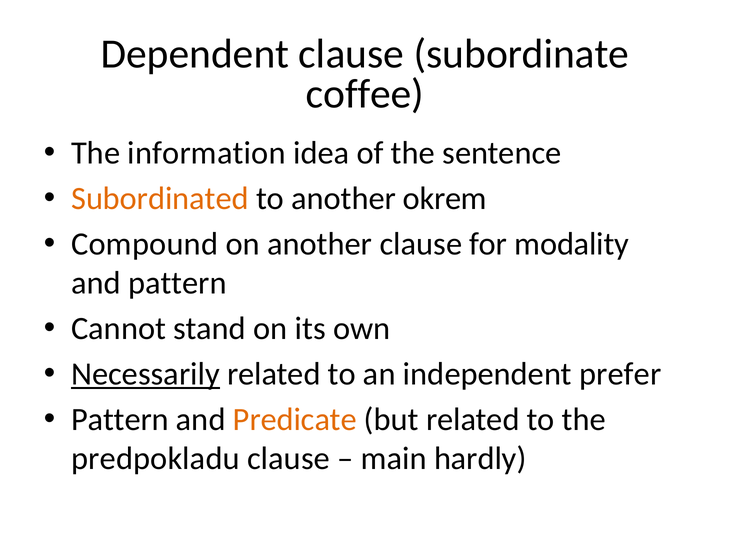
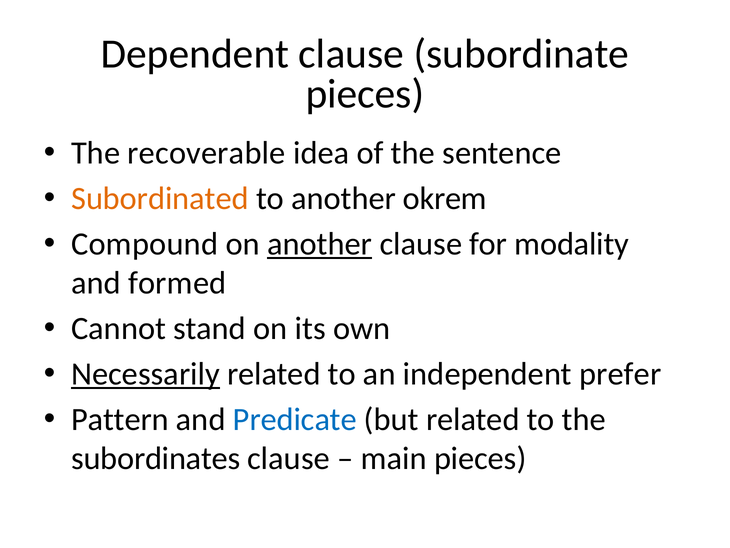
coffee at (365, 94): coffee -> pieces
information: information -> recoverable
another at (320, 244) underline: none -> present
and pattern: pattern -> formed
Predicate colour: orange -> blue
predpokladu: predpokladu -> subordinates
main hardly: hardly -> pieces
